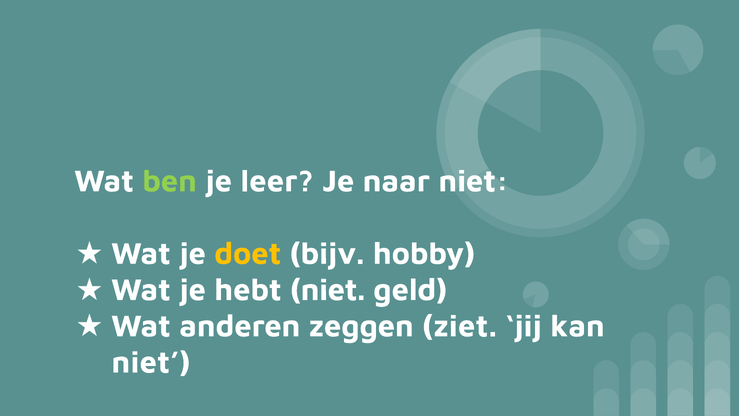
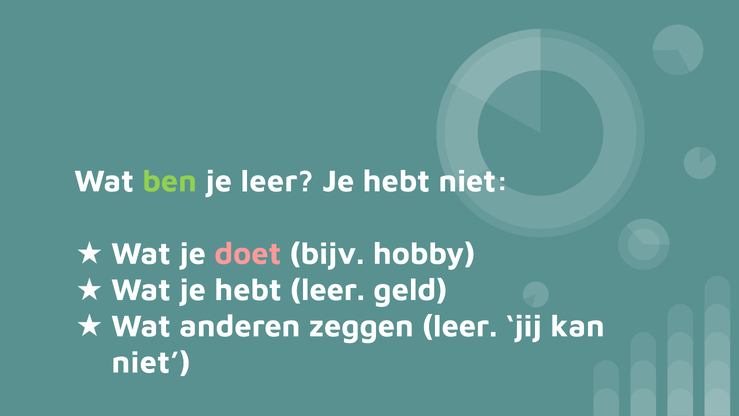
naar at (396, 181): naar -> hebt
doet colour: yellow -> pink
hebt niet: niet -> leer
zeggen ziet: ziet -> leer
